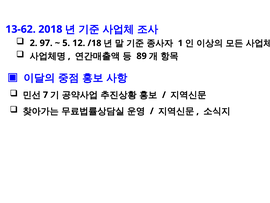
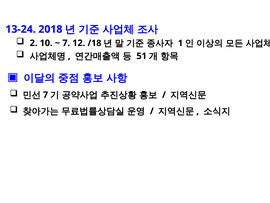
13-62: 13-62 -> 13-24
97: 97 -> 10
5 at (66, 43): 5 -> 7
89: 89 -> 51
